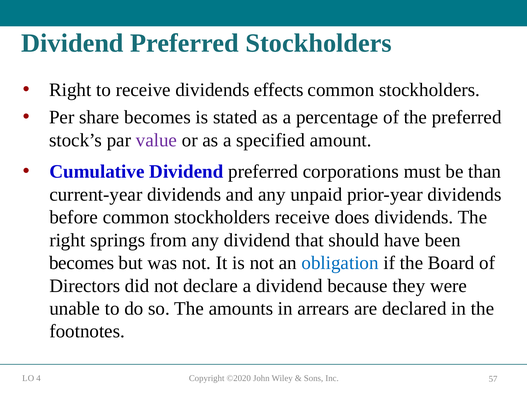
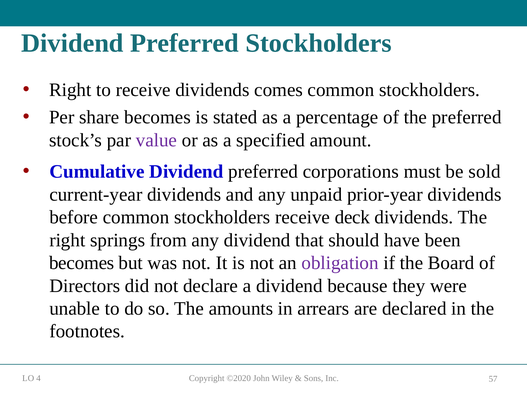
effects: effects -> comes
than: than -> sold
does: does -> deck
obligation colour: blue -> purple
